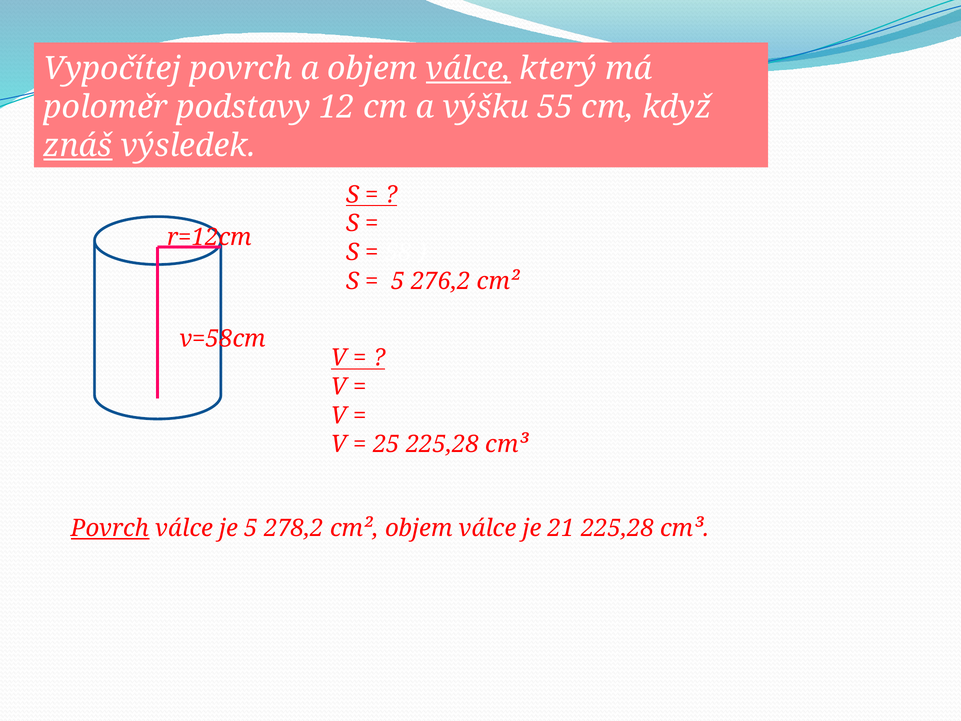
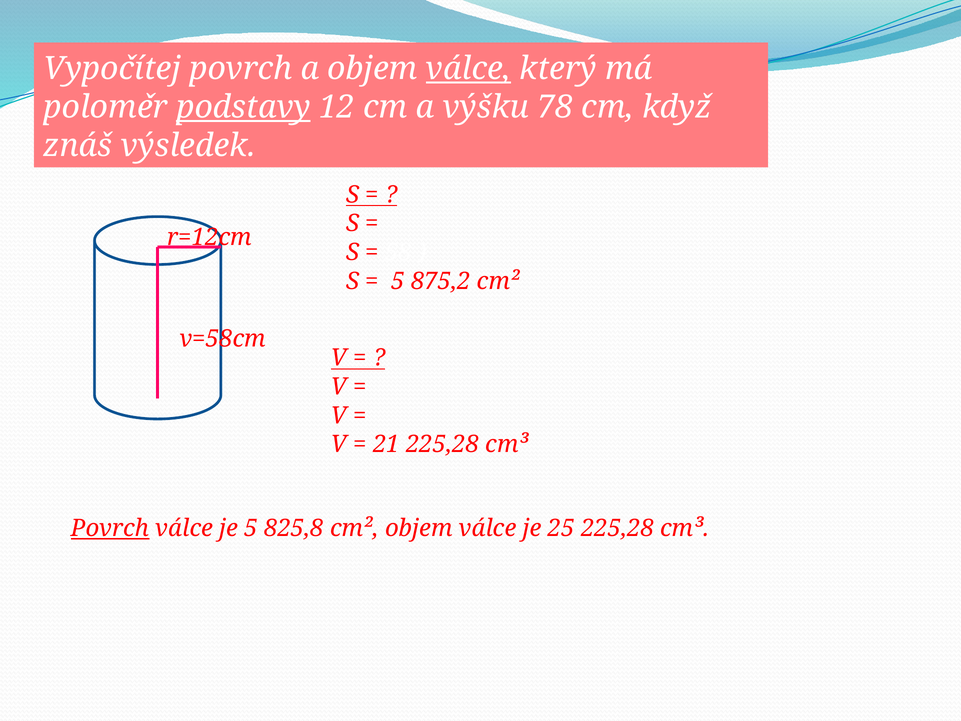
podstavy underline: none -> present
55: 55 -> 78
znáš underline: present -> none
276,2: 276,2 -> 875,2
25: 25 -> 21
278,2: 278,2 -> 825,8
21: 21 -> 25
